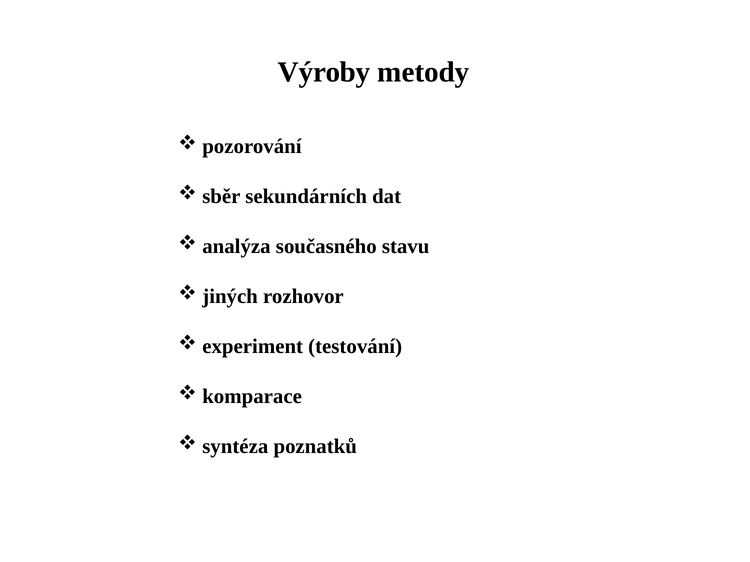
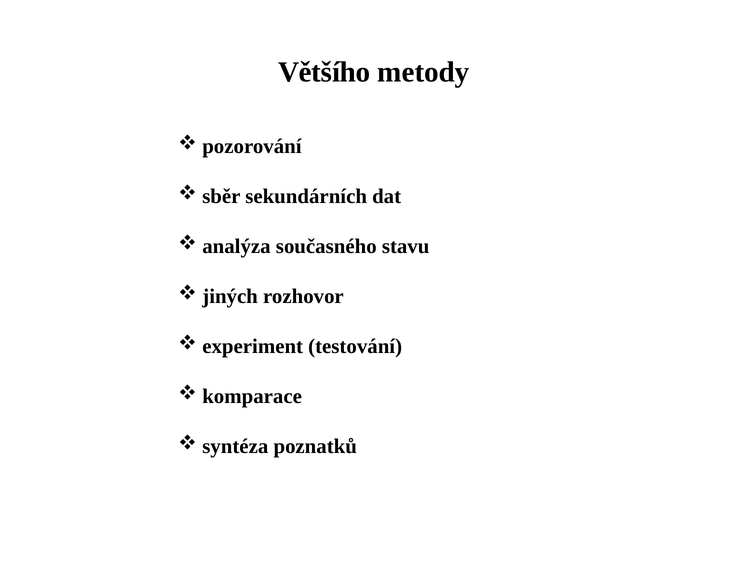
Výroby: Výroby -> Většího
